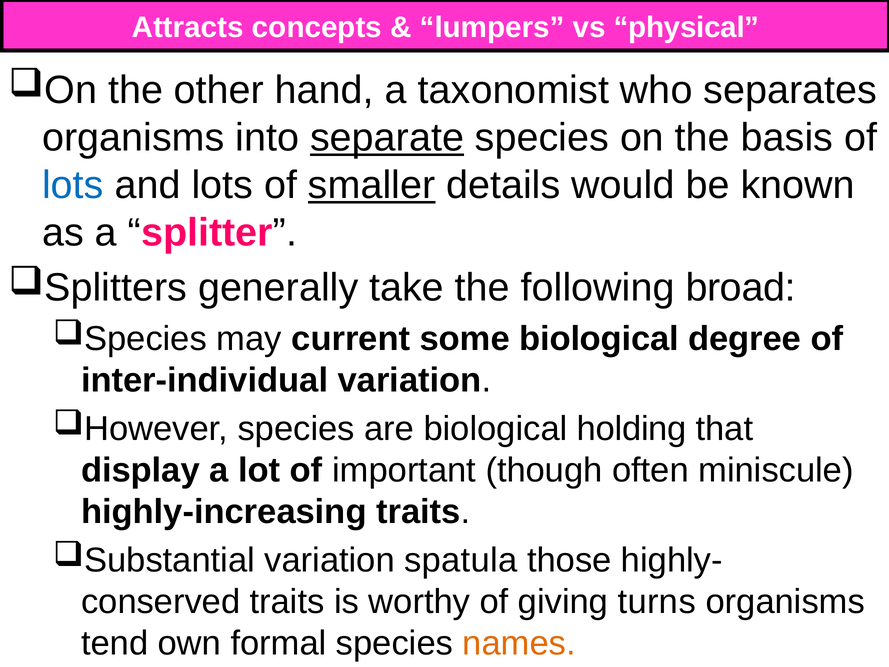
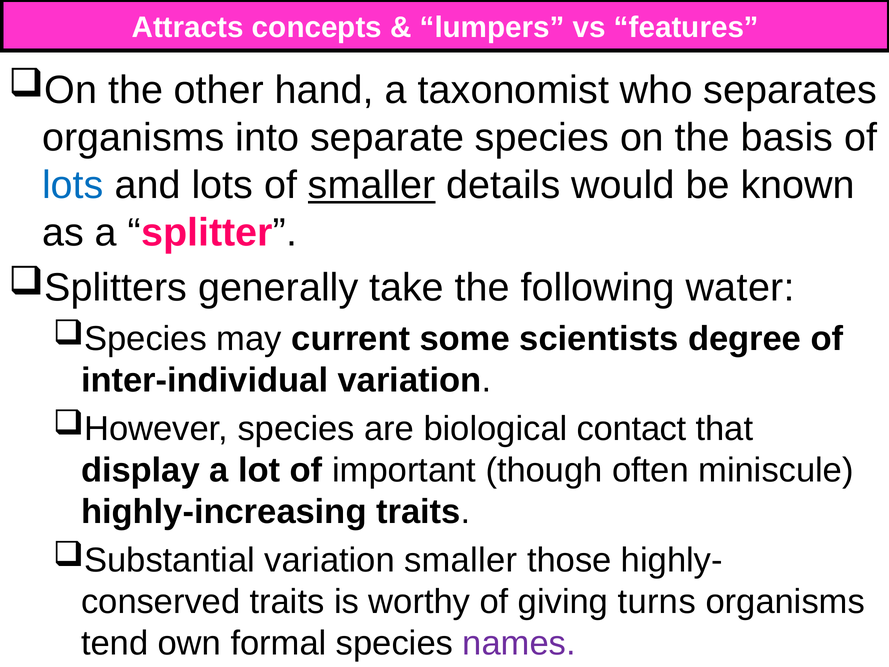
physical: physical -> features
separate underline: present -> none
broad: broad -> water
some biological: biological -> scientists
holding: holding -> contact
variation spatula: spatula -> smaller
names colour: orange -> purple
